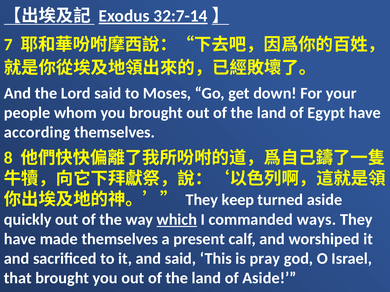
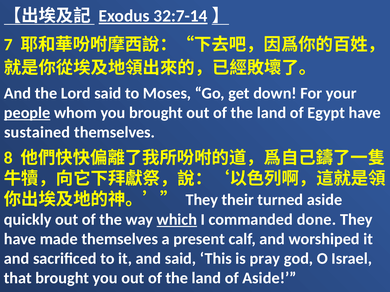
people underline: none -> present
according: according -> sustained
keep: keep -> their
ways: ways -> done
